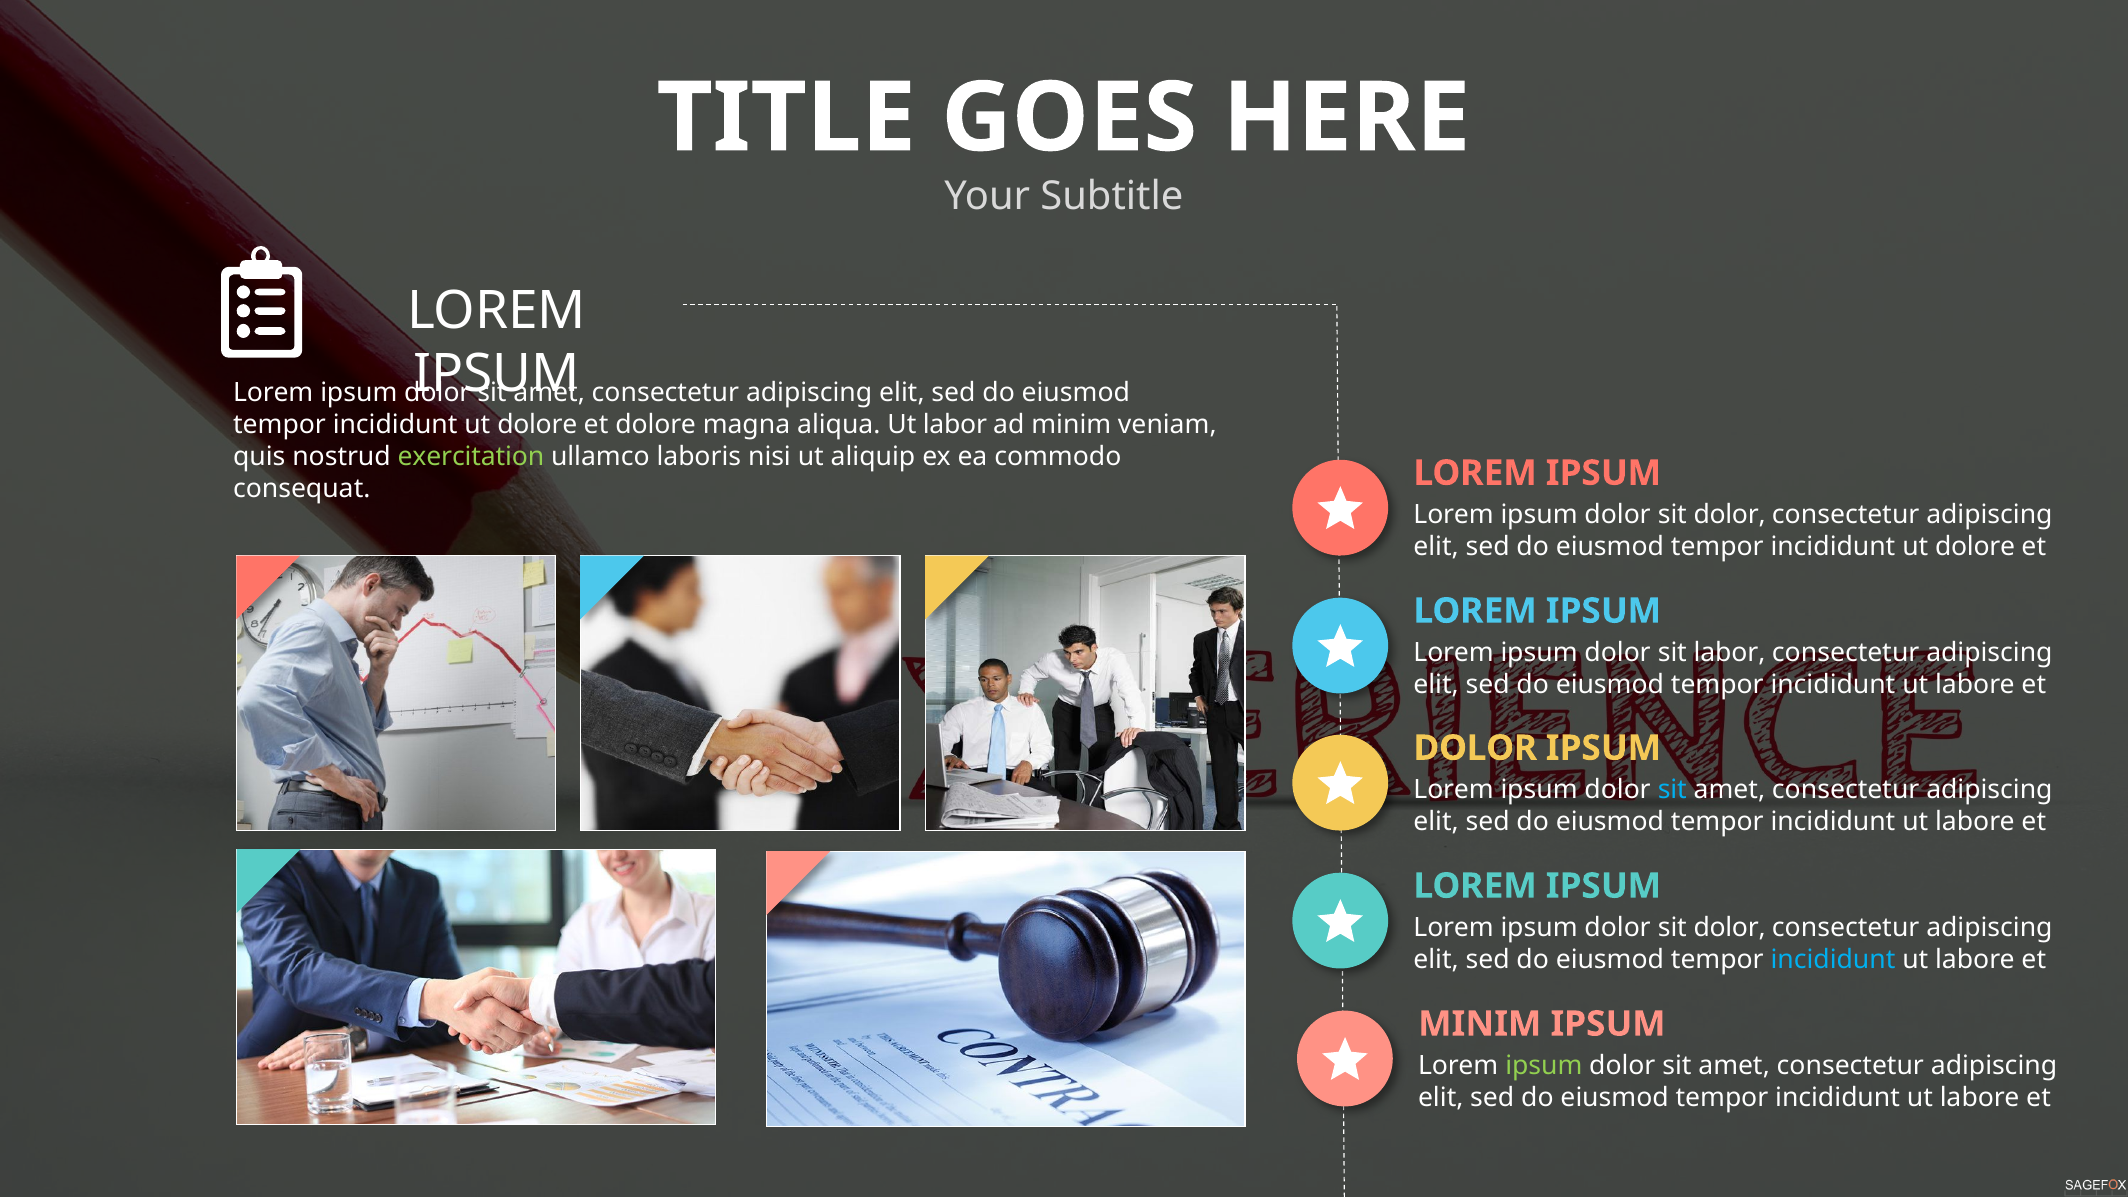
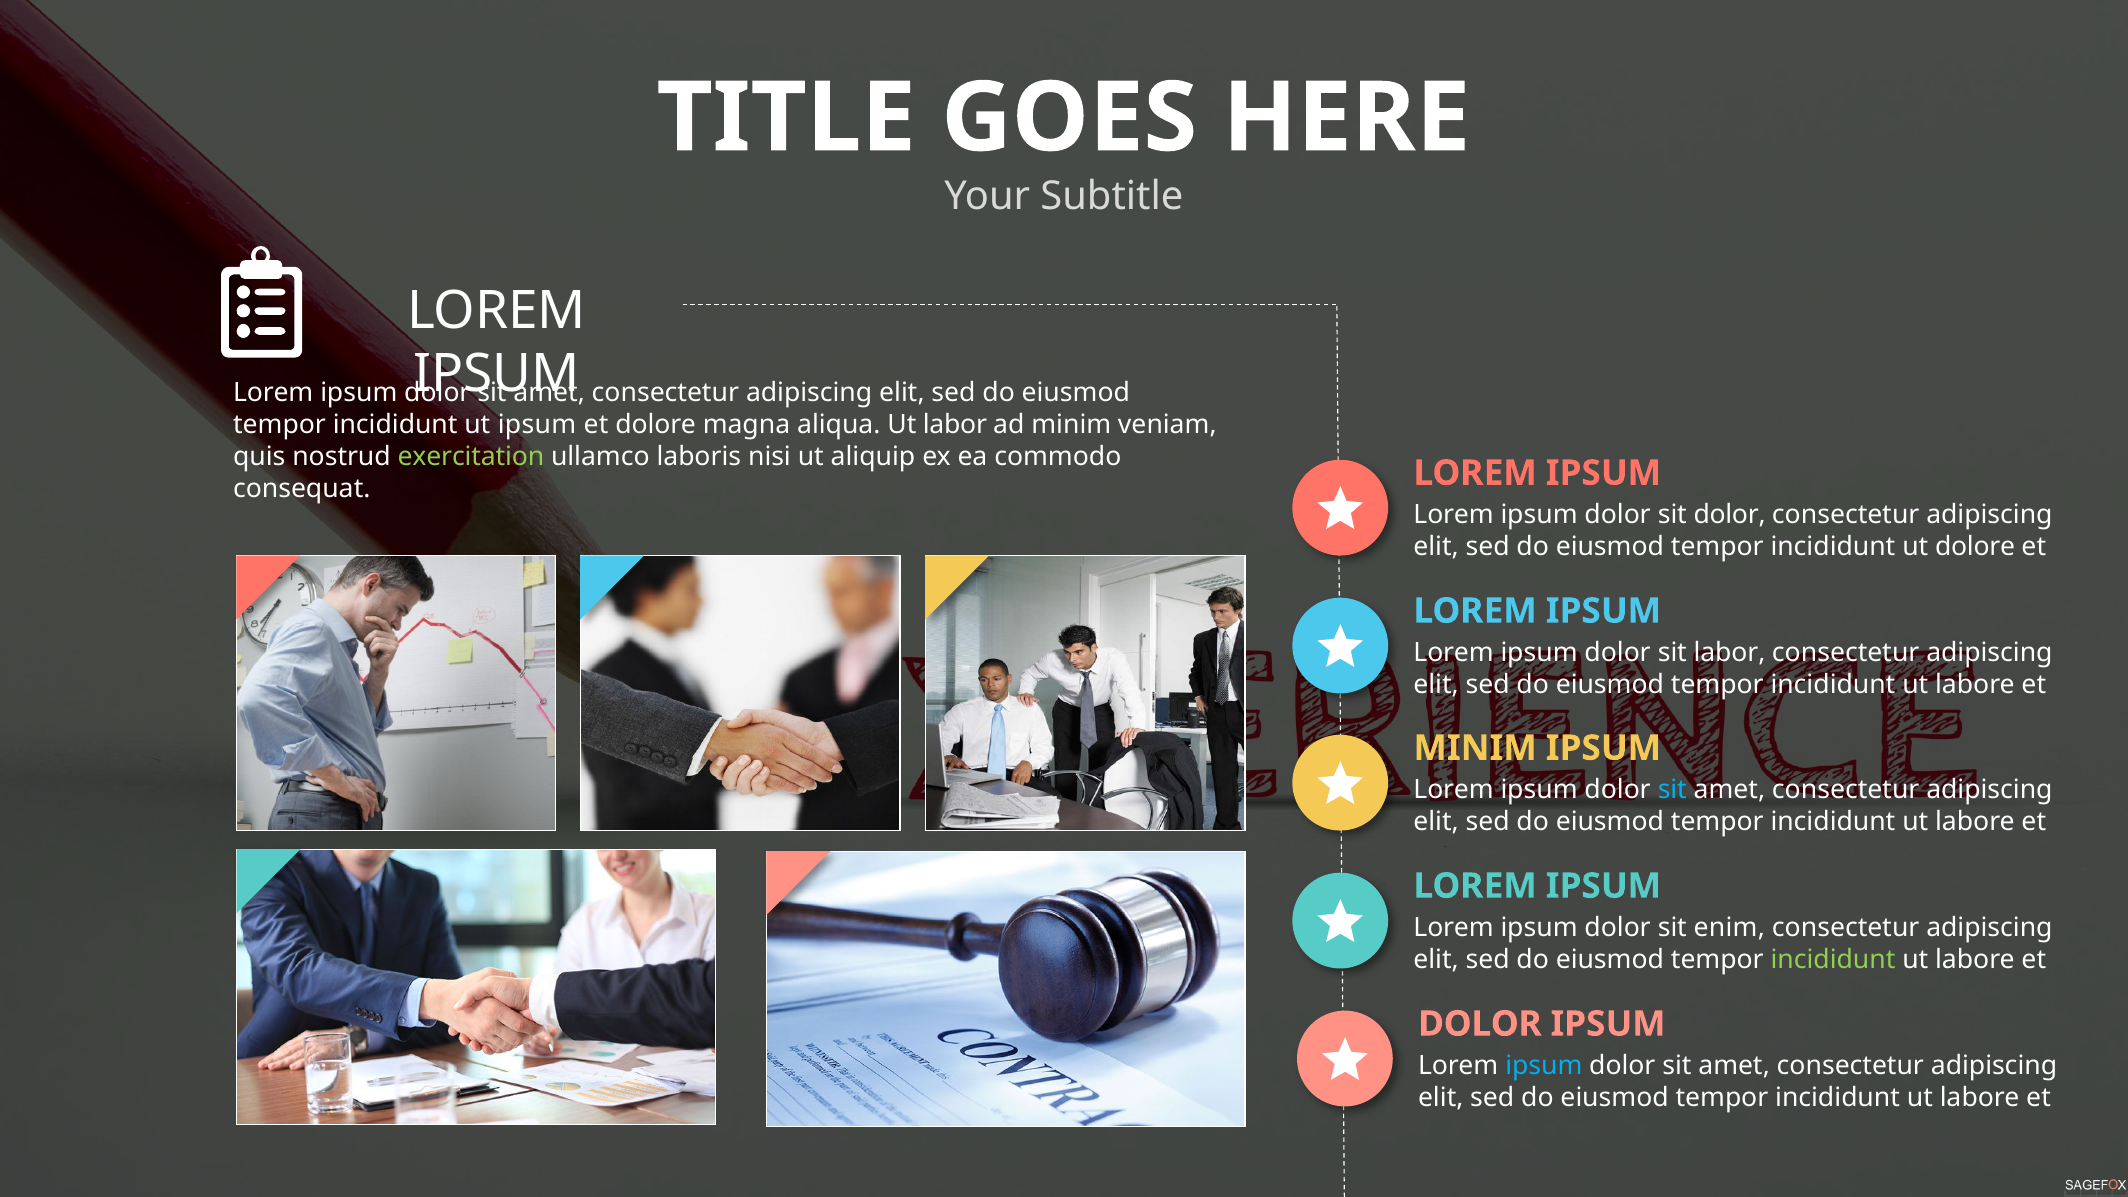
dolore at (537, 425): dolore -> ipsum
DOLOR at (1475, 748): DOLOR -> MINIM
dolor at (1730, 928): dolor -> enim
incididunt at (1833, 960) colour: light blue -> light green
MINIM at (1480, 1024): MINIM -> DOLOR
ipsum at (1544, 1066) colour: light green -> light blue
